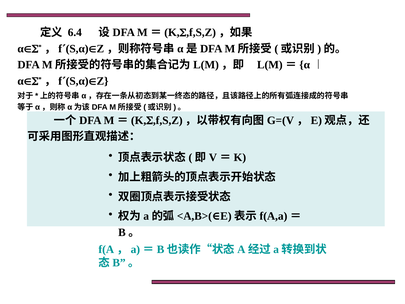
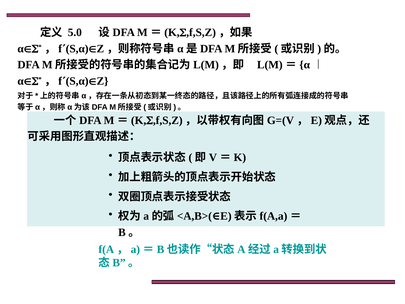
6.4: 6.4 -> 5.0
